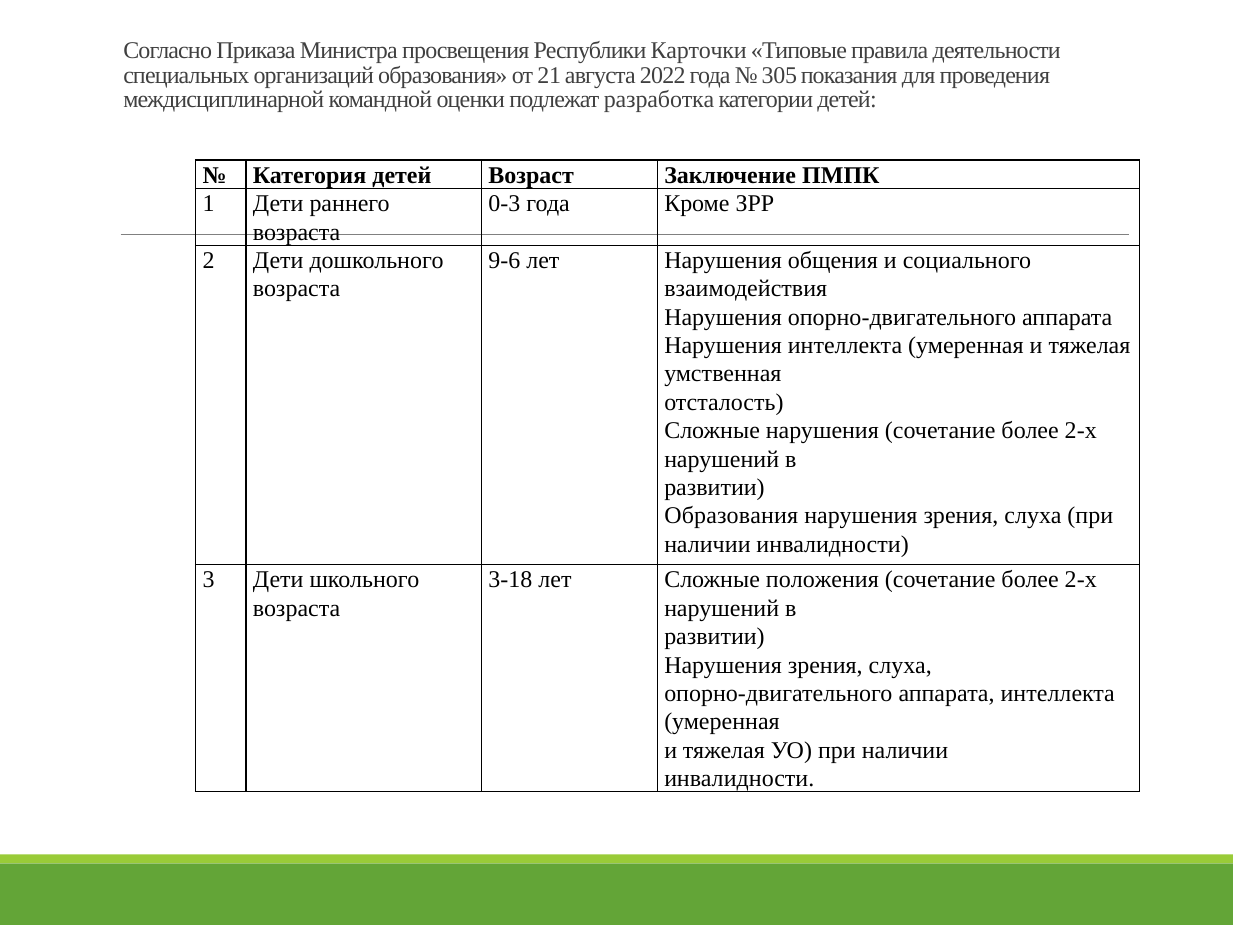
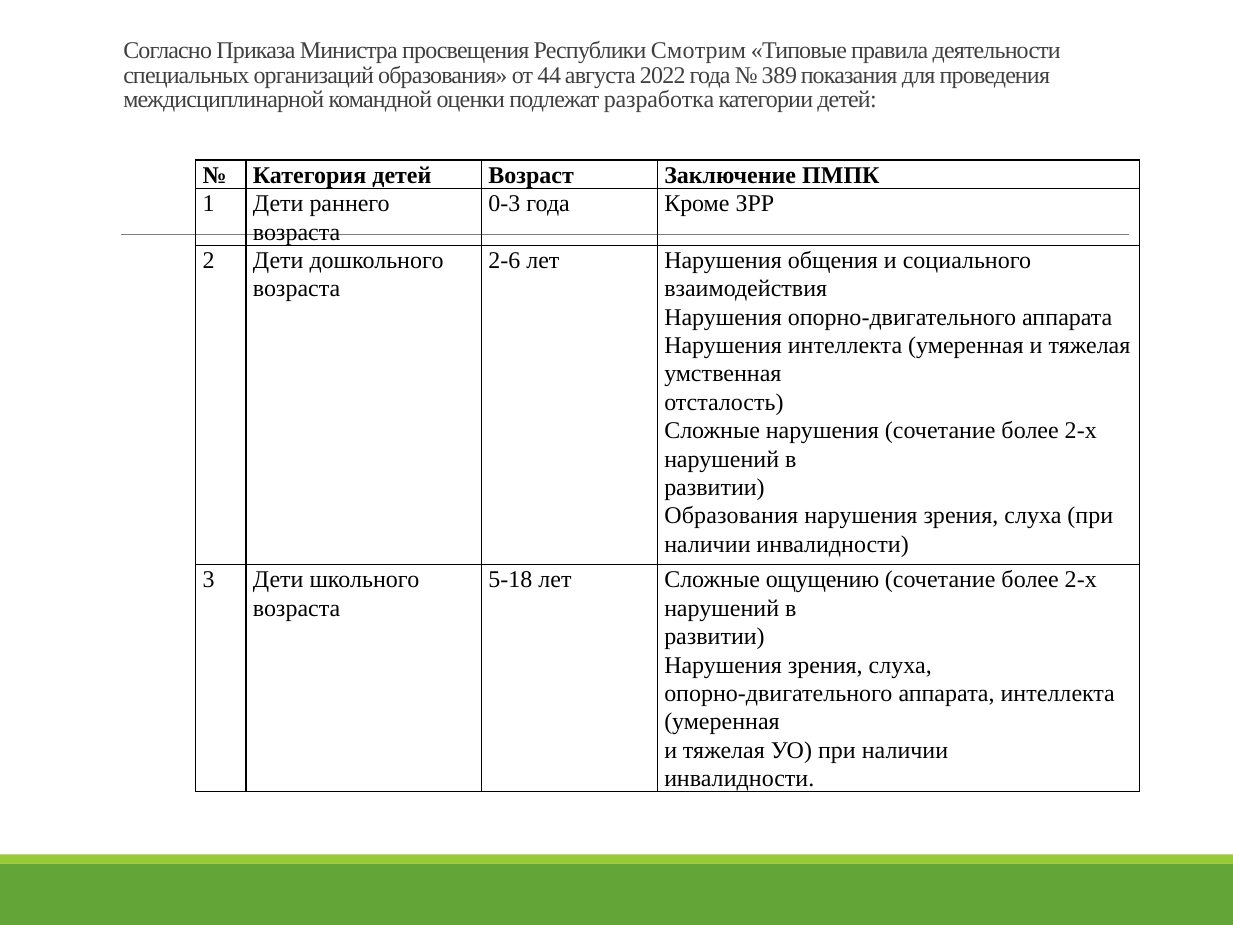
Карточки: Карточки -> Смотрим
21: 21 -> 44
305: 305 -> 389
9-6: 9-6 -> 2-6
3-18: 3-18 -> 5-18
положения: положения -> ощущению
